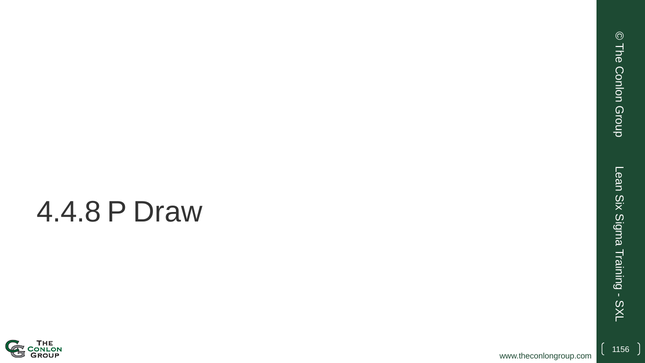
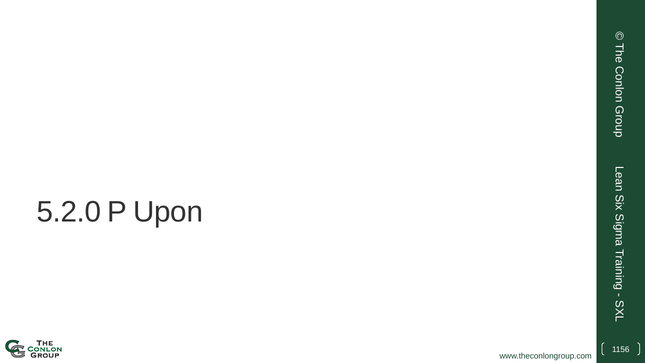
4.4.8: 4.4.8 -> 5.2.0
Draw: Draw -> Upon
